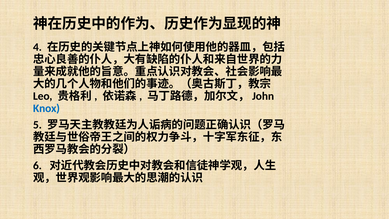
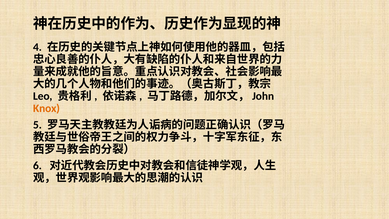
Knox colour: blue -> orange
